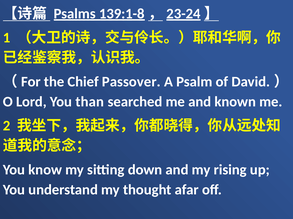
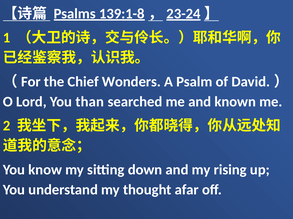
Passover: Passover -> Wonders
